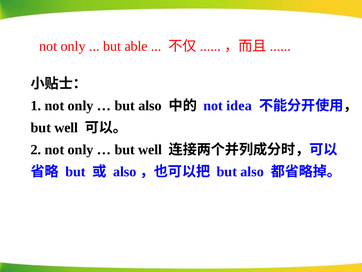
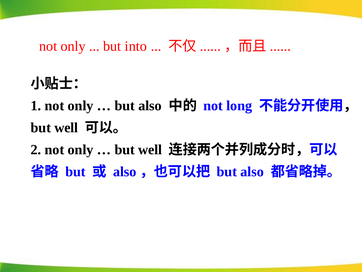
able: able -> into
idea: idea -> long
